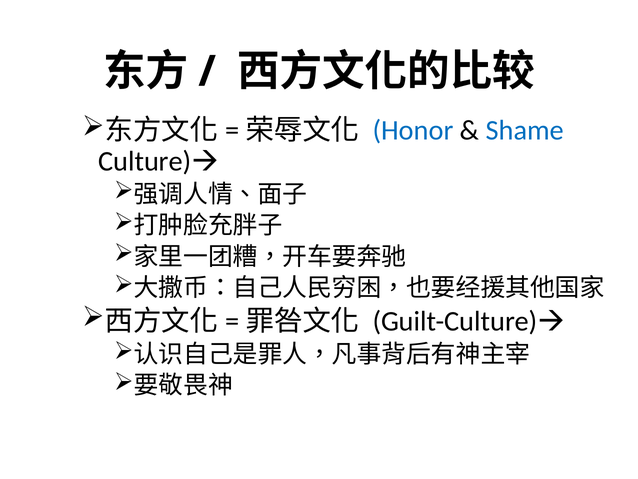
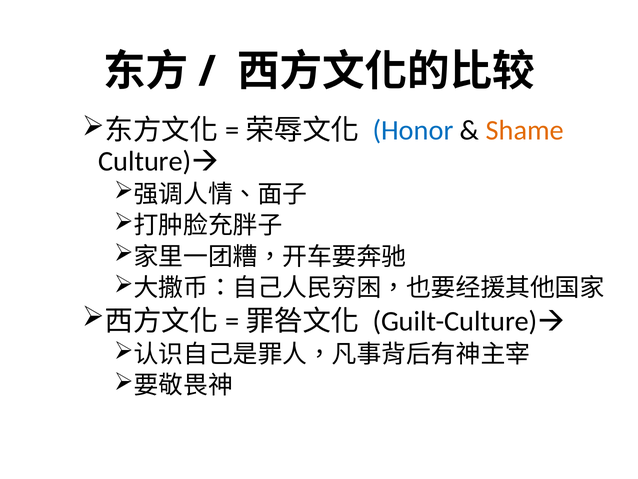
Shame colour: blue -> orange
